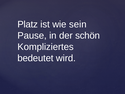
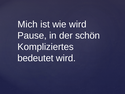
Platz: Platz -> Mich
wie sein: sein -> wird
